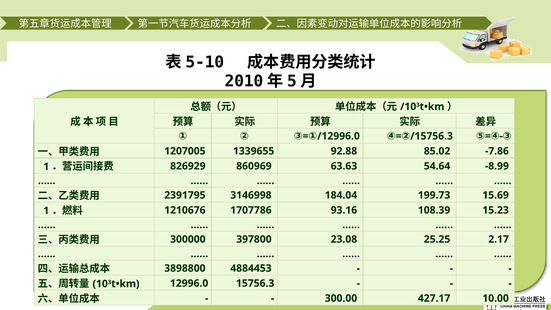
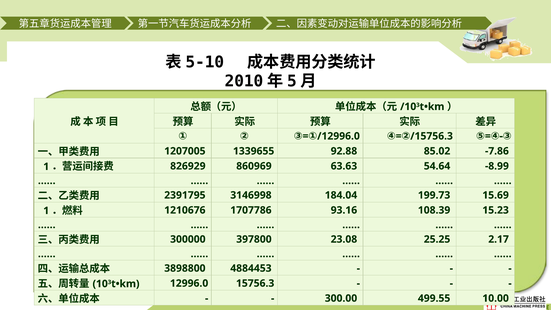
427.17: 427.17 -> 499.55
